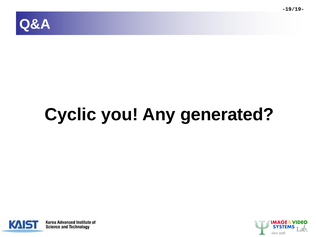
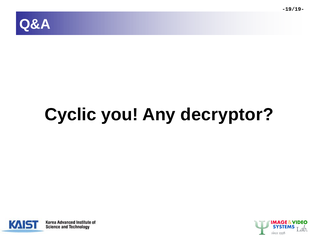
generated: generated -> decryptor
